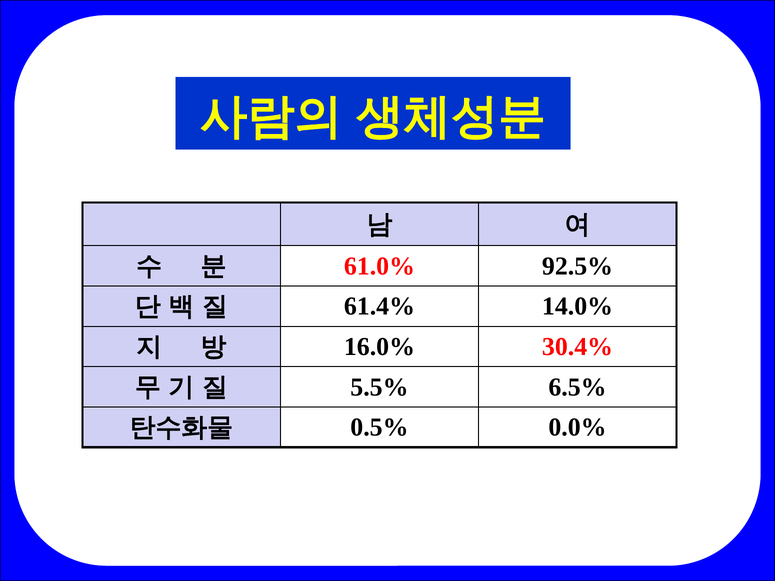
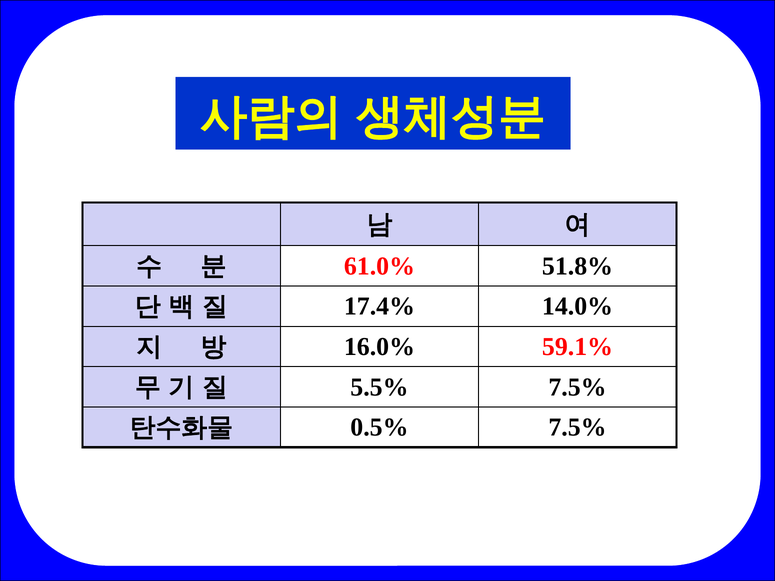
92.5%: 92.5% -> 51.8%
61.4%: 61.4% -> 17.4%
30.4%: 30.4% -> 59.1%
5.5% 6.5%: 6.5% -> 7.5%
0.5% 0.0%: 0.0% -> 7.5%
